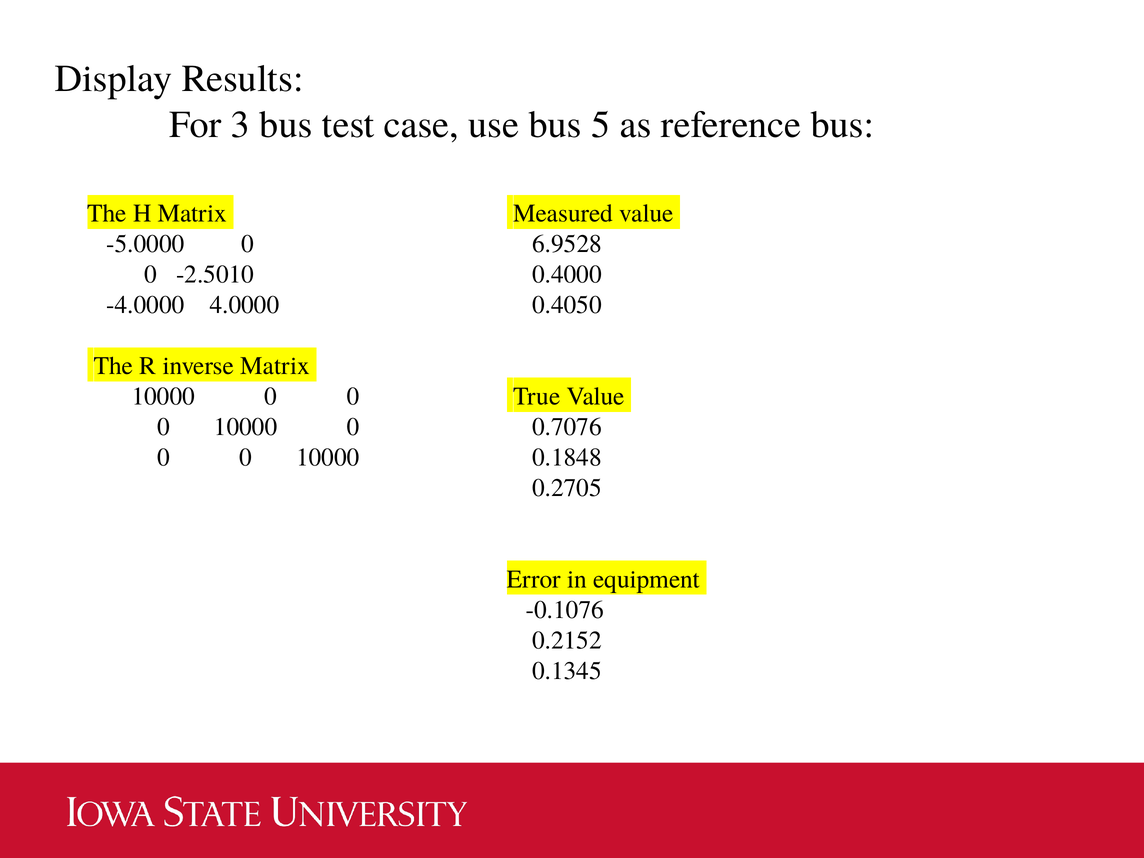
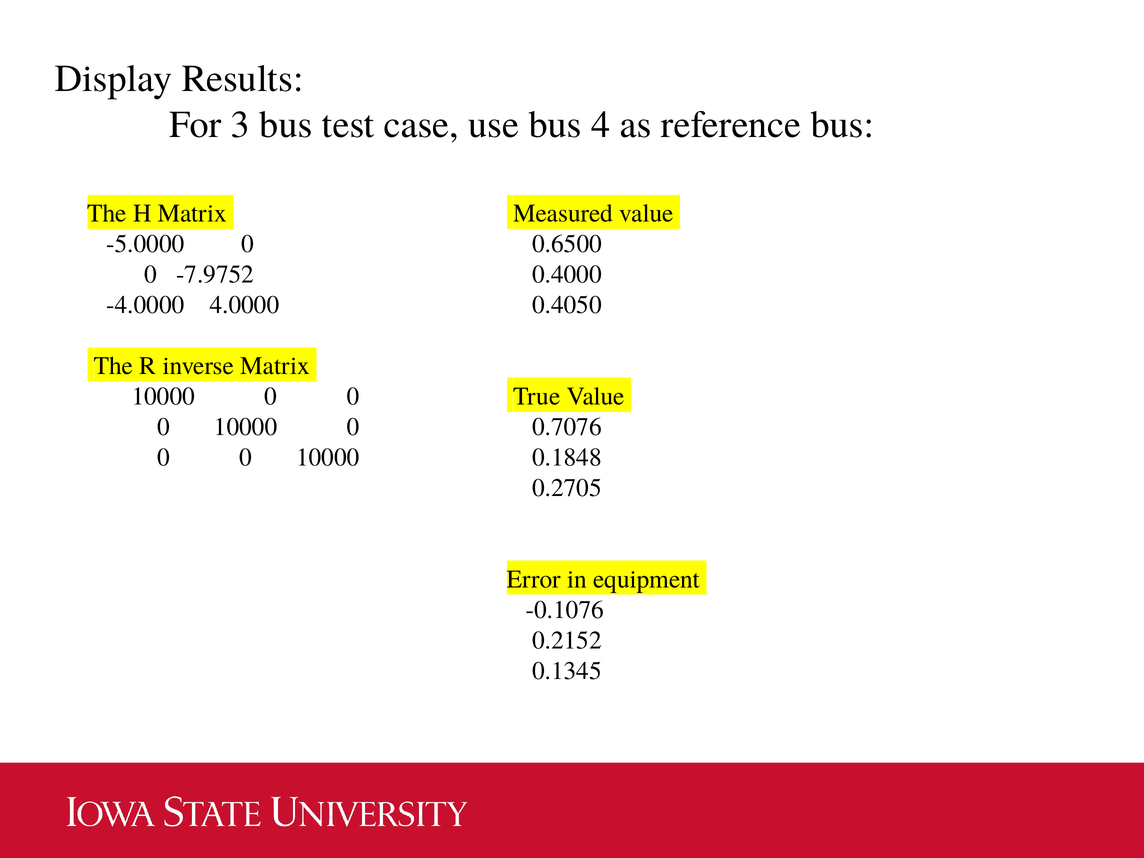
5: 5 -> 4
6.9528: 6.9528 -> 0.6500
-2.5010: -2.5010 -> -7.9752
